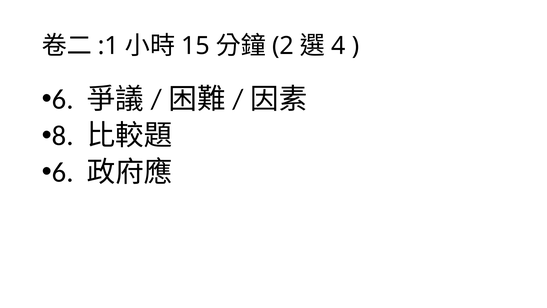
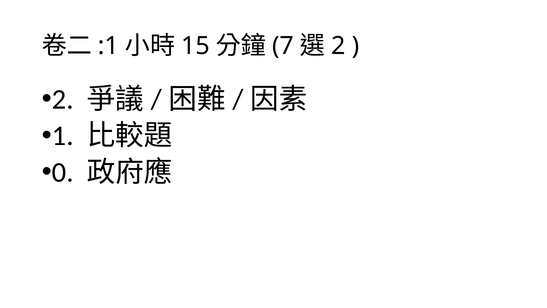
2: 2 -> 7
4 at (338, 46): 4 -> 2
6 at (63, 99): 6 -> 2
8: 8 -> 1
6 at (63, 172): 6 -> 0
